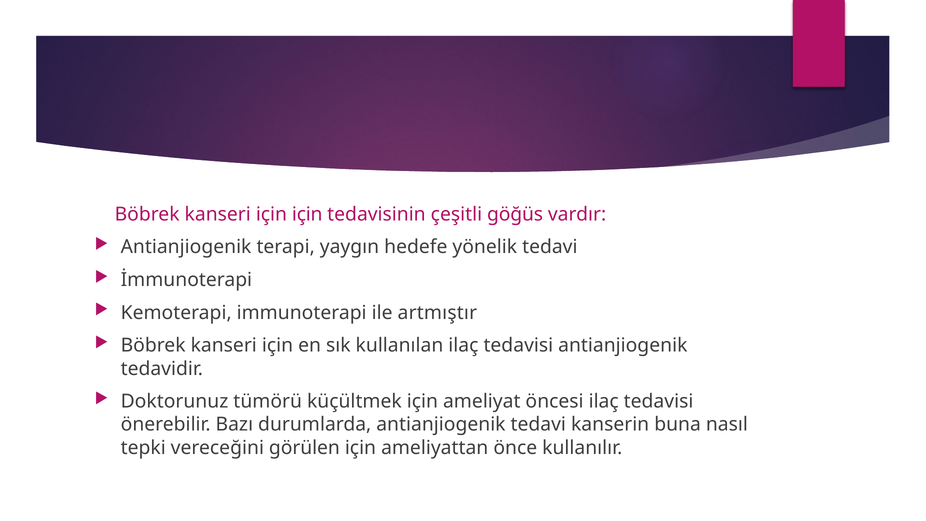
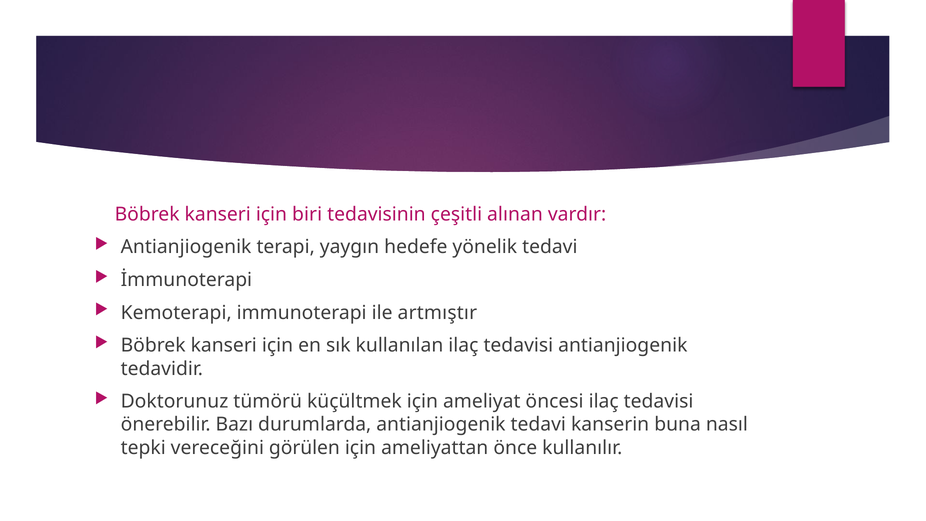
için için: için -> biri
göğüs: göğüs -> alınan
